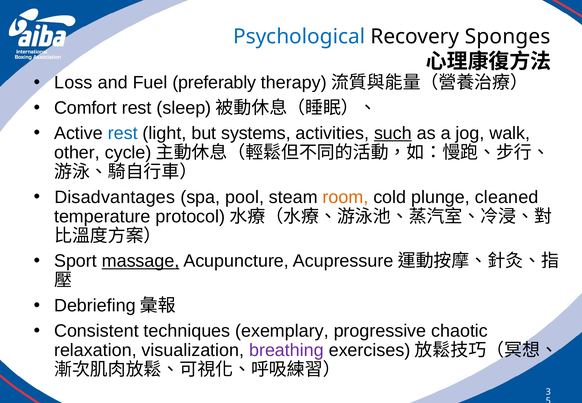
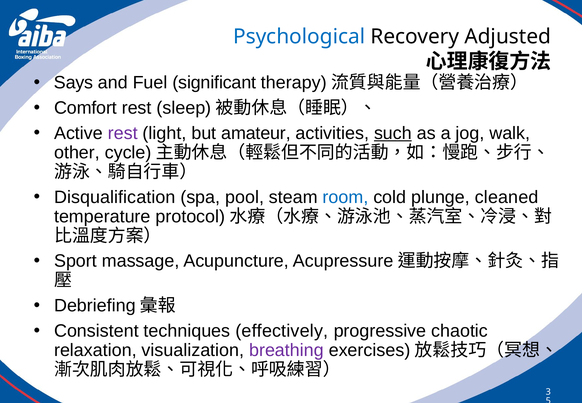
Sponges: Sponges -> Adjusted
Loss: Loss -> Says
preferably: preferably -> significant
rest at (123, 133) colour: blue -> purple
systems: systems -> amateur
Disadvantages: Disadvantages -> Disqualification
room colour: orange -> blue
massage underline: present -> none
exemplary: exemplary -> effectively
